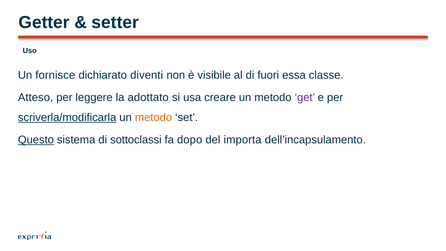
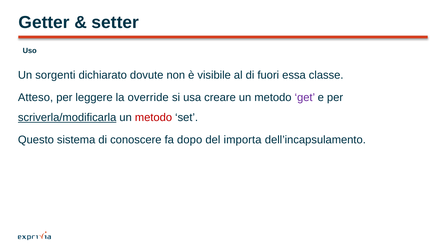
fornisce: fornisce -> sorgenti
diventi: diventi -> dovute
adottato: adottato -> override
metodo at (153, 118) colour: orange -> red
Questo underline: present -> none
sottoclassi: sottoclassi -> conoscere
